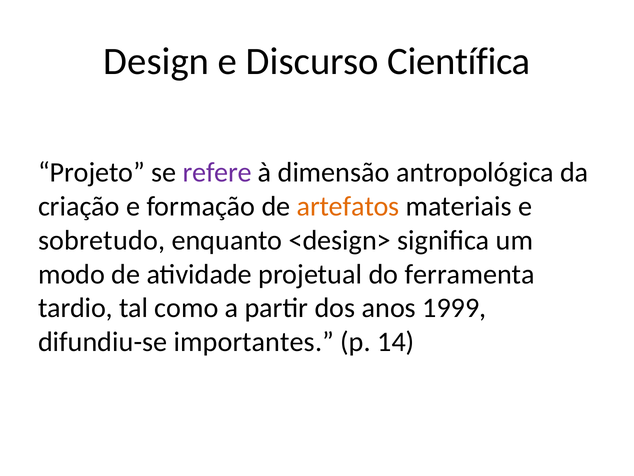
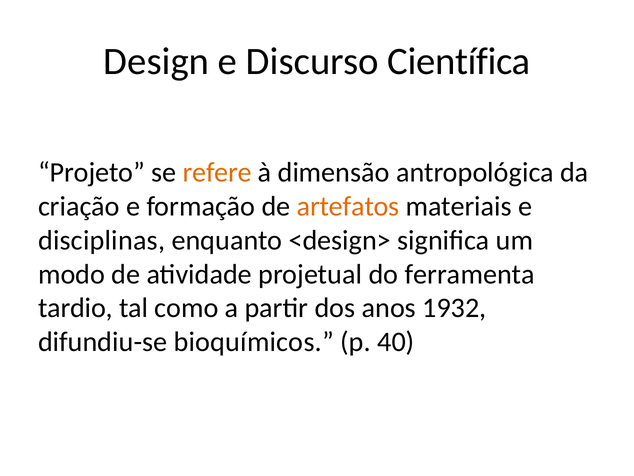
refere colour: purple -> orange
sobretudo: sobretudo -> disciplinas
1999: 1999 -> 1932
importantes: importantes -> bioquímicos
14: 14 -> 40
